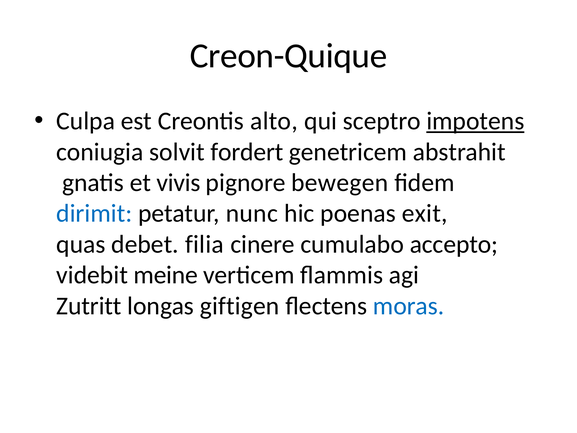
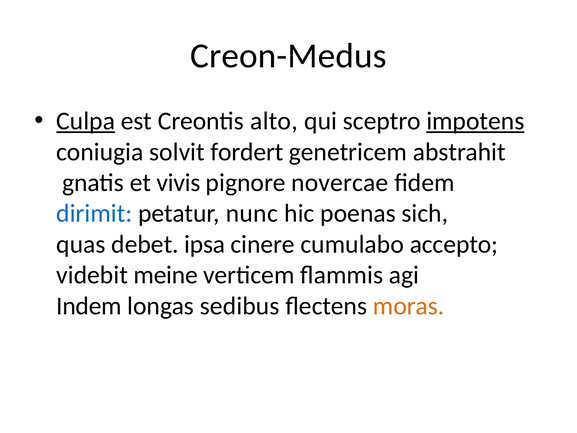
Creon-Quique: Creon-Quique -> Creon-Medus
Culpa underline: none -> present
bewegen: bewegen -> novercae
exit: exit -> sich
filia: filia -> ipsa
Zutritt: Zutritt -> Indem
giftigen: giftigen -> sedibus
moras colour: blue -> orange
